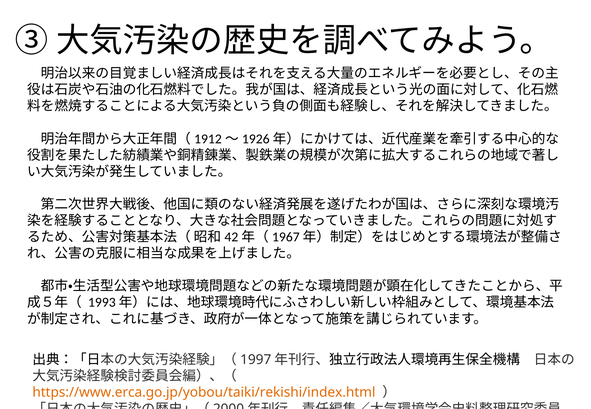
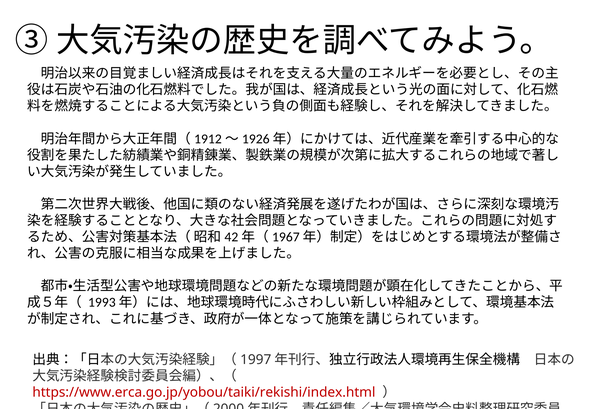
https://www.erca.go.jp/yobou/taiki/rekishi/index.html colour: orange -> red
